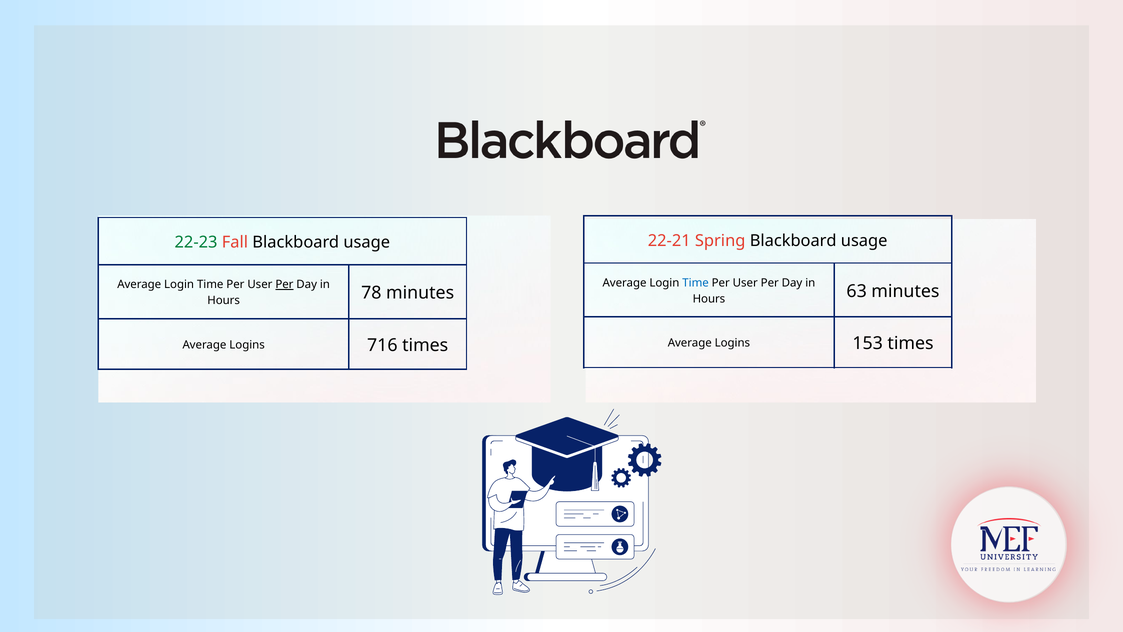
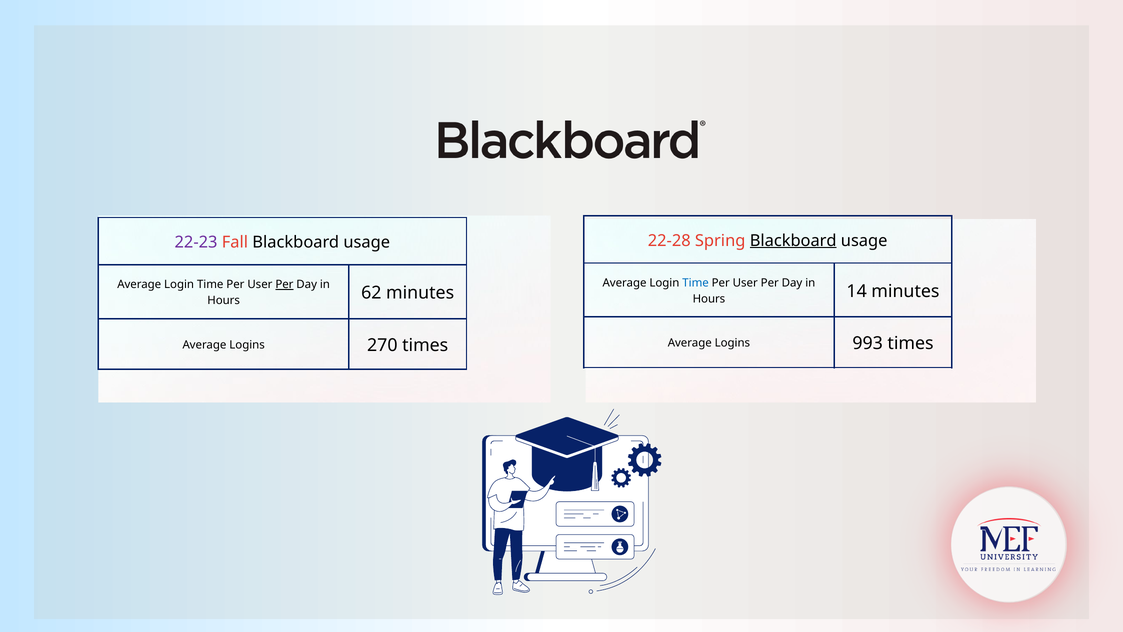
22-21: 22-21 -> 22-28
Blackboard at (793, 241) underline: none -> present
22-23 colour: green -> purple
63: 63 -> 14
78: 78 -> 62
153: 153 -> 993
716: 716 -> 270
